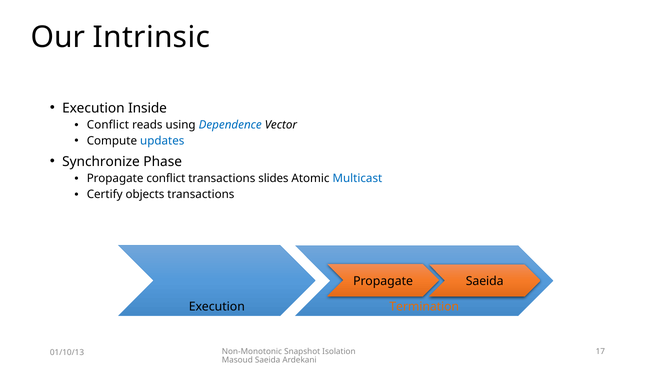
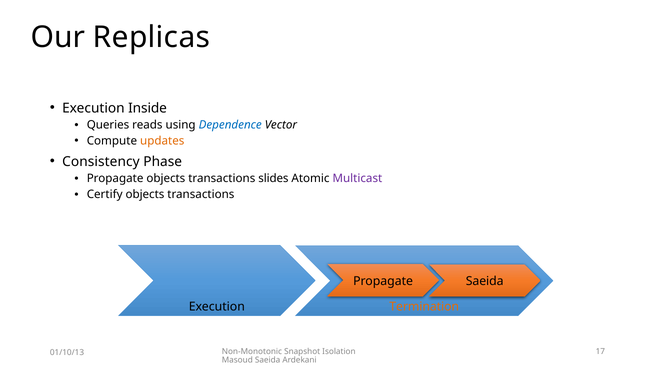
Intrinsic: Intrinsic -> Replicas
Conflict at (108, 125): Conflict -> Queries
updates colour: blue -> orange
Synchronize: Synchronize -> Consistency
Propagate conflict: conflict -> objects
Multicast colour: blue -> purple
